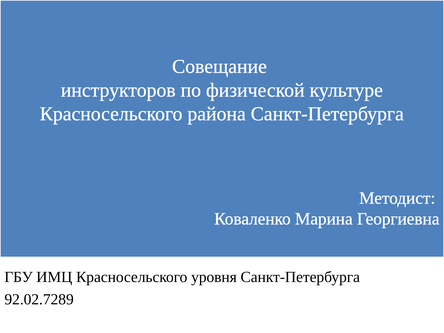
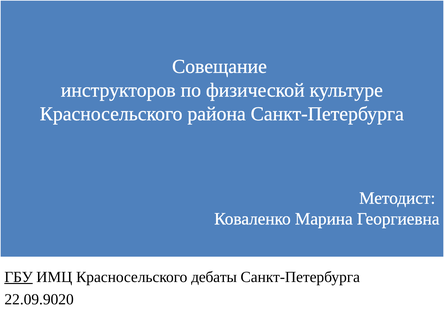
ГБУ underline: none -> present
уровня: уровня -> дебаты
92.02.7289: 92.02.7289 -> 22.09.9020
